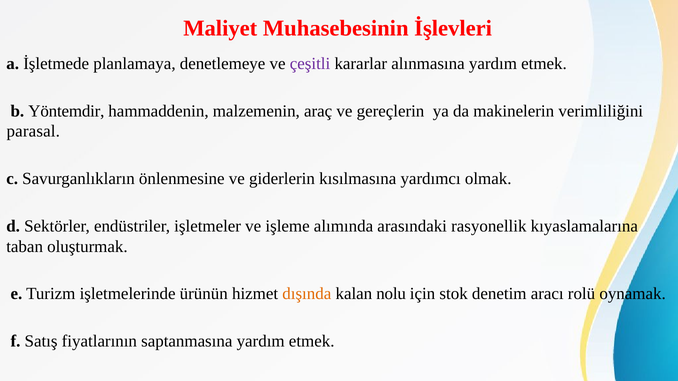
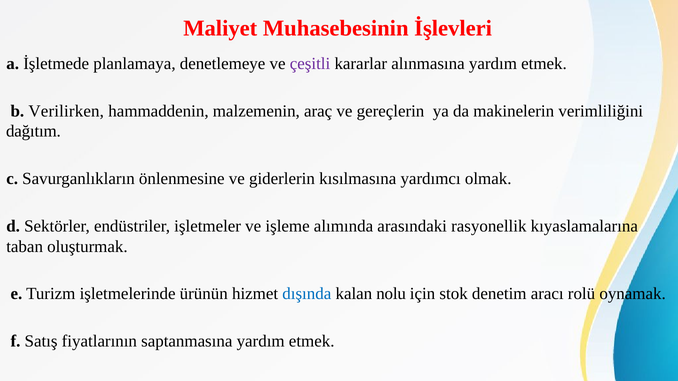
Yöntemdir: Yöntemdir -> Verilirken
parasal: parasal -> dağıtım
dışında colour: orange -> blue
